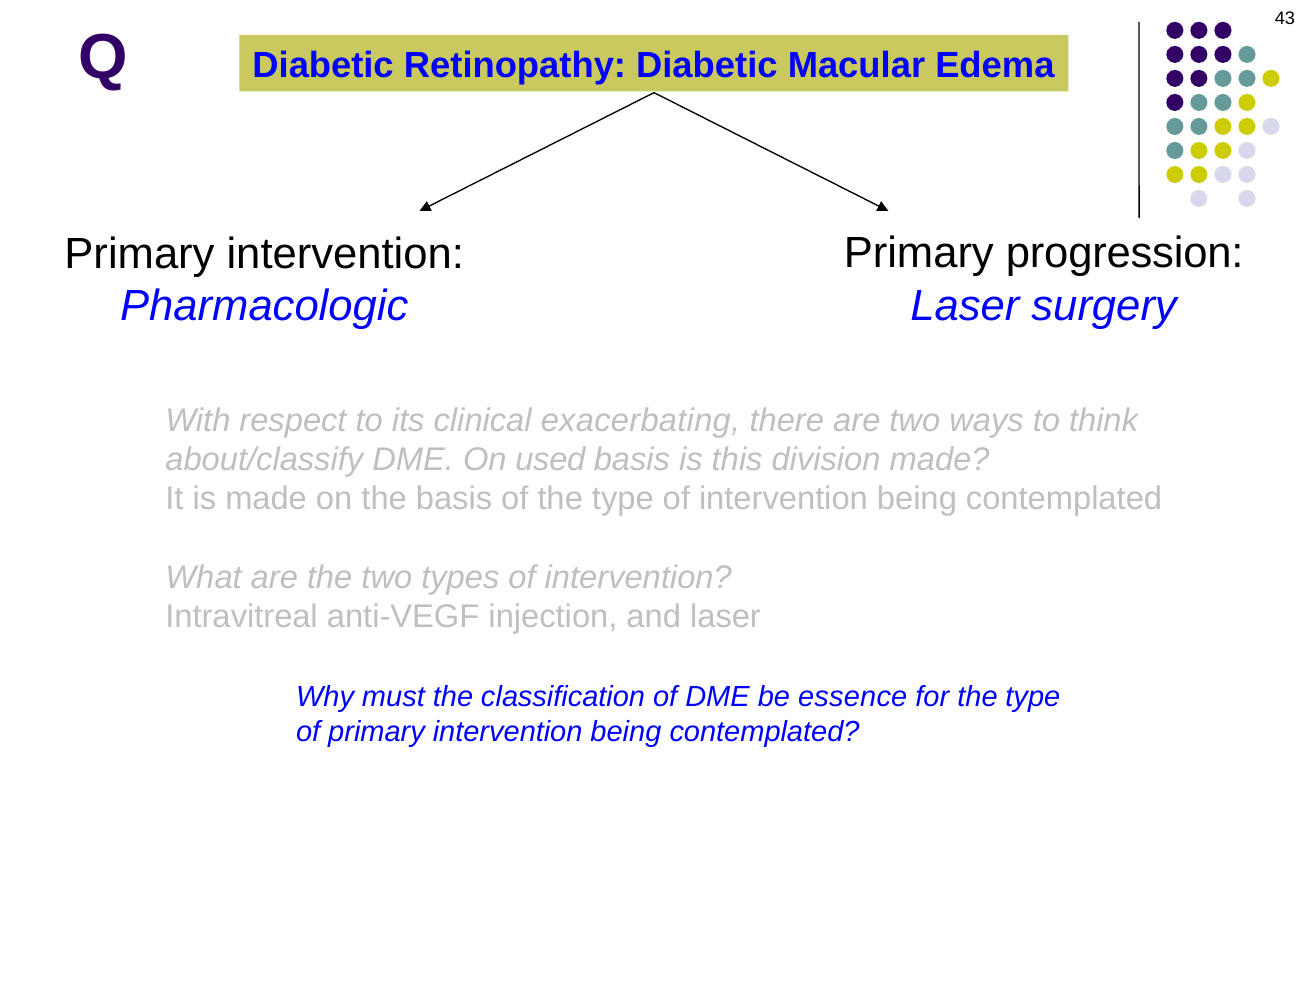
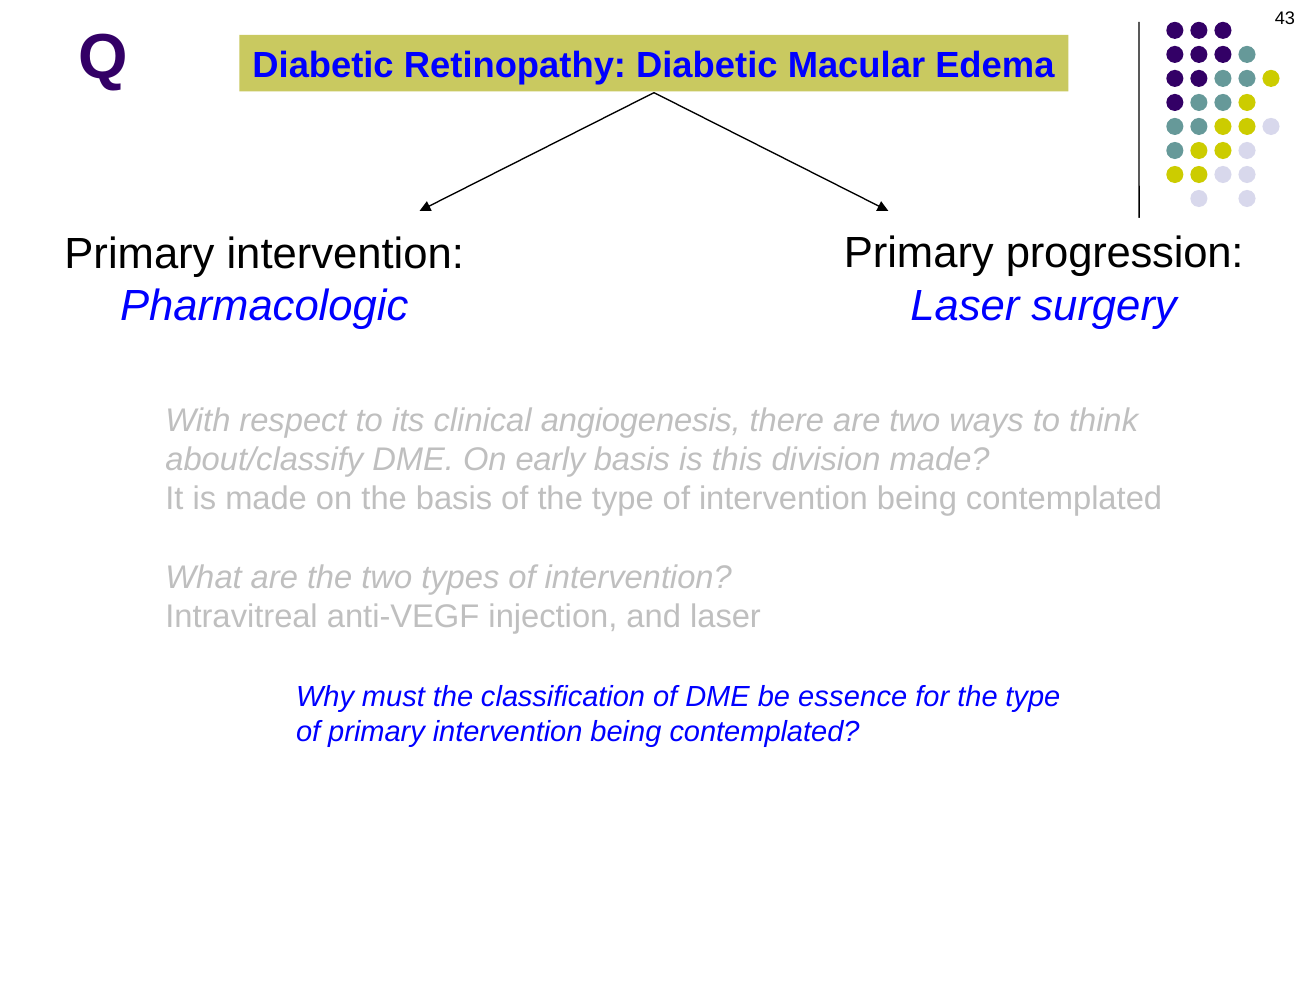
exacerbating: exacerbating -> angiogenesis
used: used -> early
